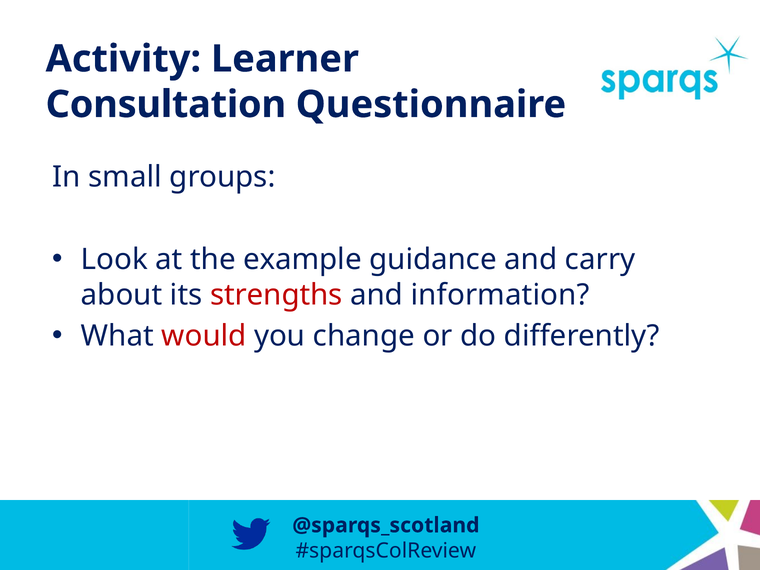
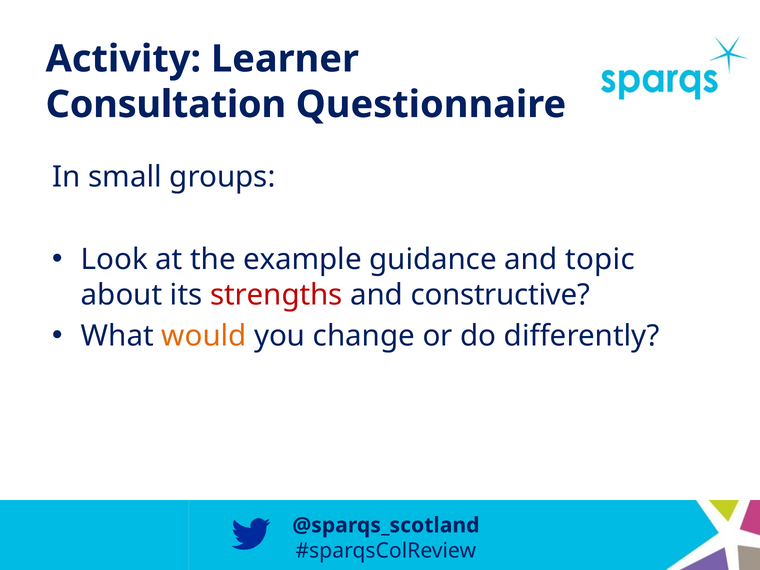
carry: carry -> topic
information: information -> constructive
would colour: red -> orange
